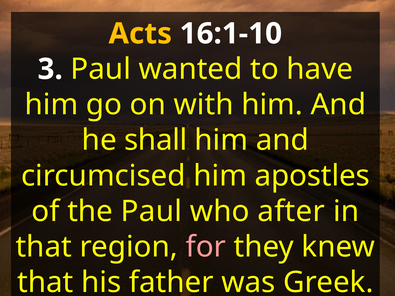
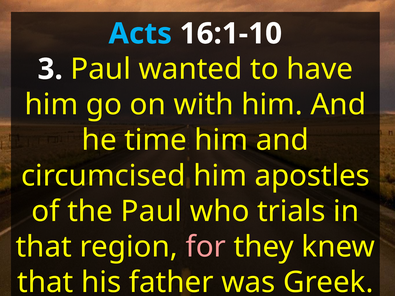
Acts colour: yellow -> light blue
shall: shall -> time
after: after -> trials
